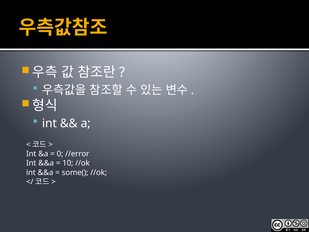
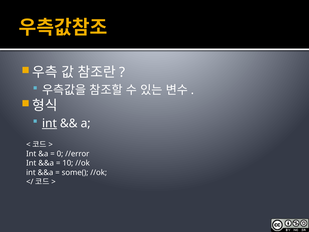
int at (49, 123) underline: none -> present
